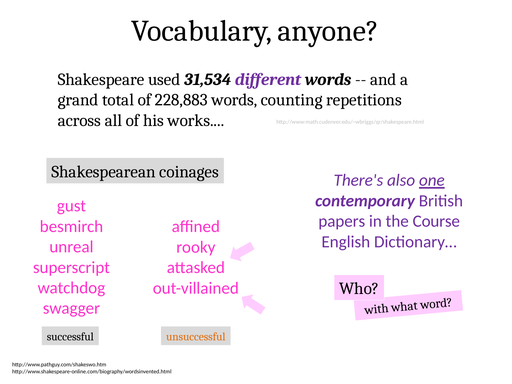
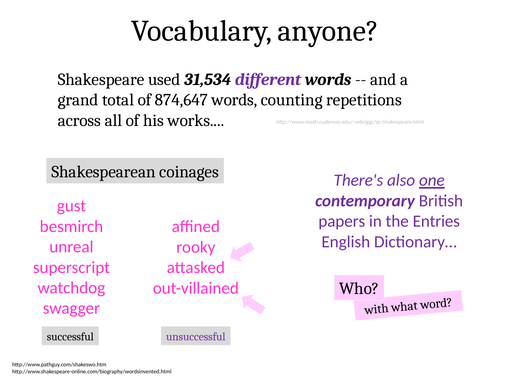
228,883: 228,883 -> 874,647
Course: Course -> Entries
unsuccessful colour: orange -> purple
